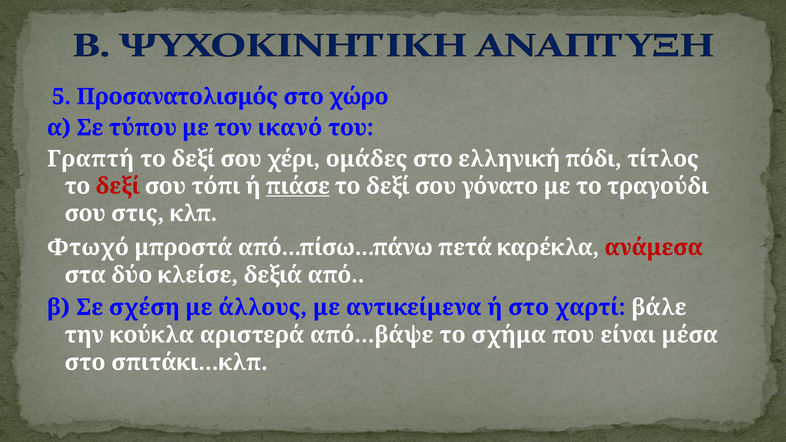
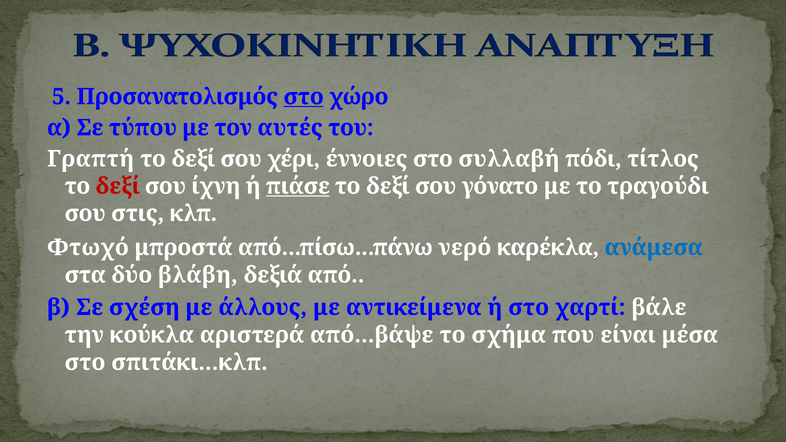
στο at (304, 97) underline: none -> present
ικανό: ικανό -> αυτές
ομάδες: ομάδες -> έννοιες
ελληνική: ελληνική -> συλλαβή
τόπι: τόπι -> ίχνη
πετά: πετά -> νερό
ανάμεσα colour: red -> blue
κλείσε: κλείσε -> βλάβη
